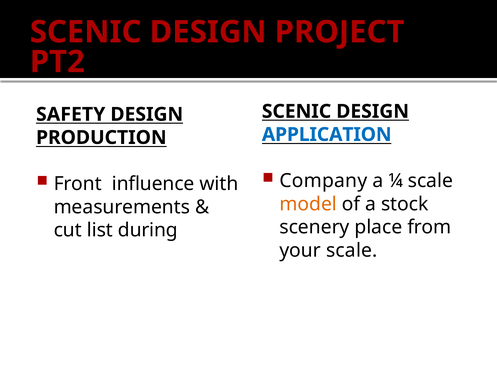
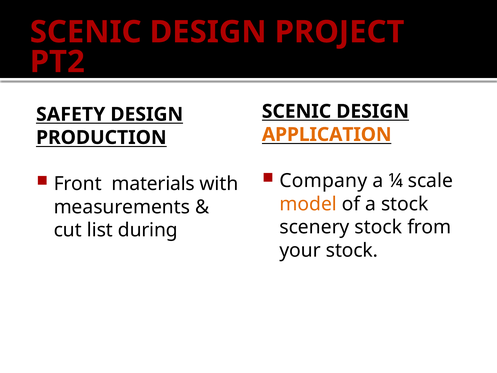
APPLICATION colour: blue -> orange
influence: influence -> materials
scenery place: place -> stock
your scale: scale -> stock
